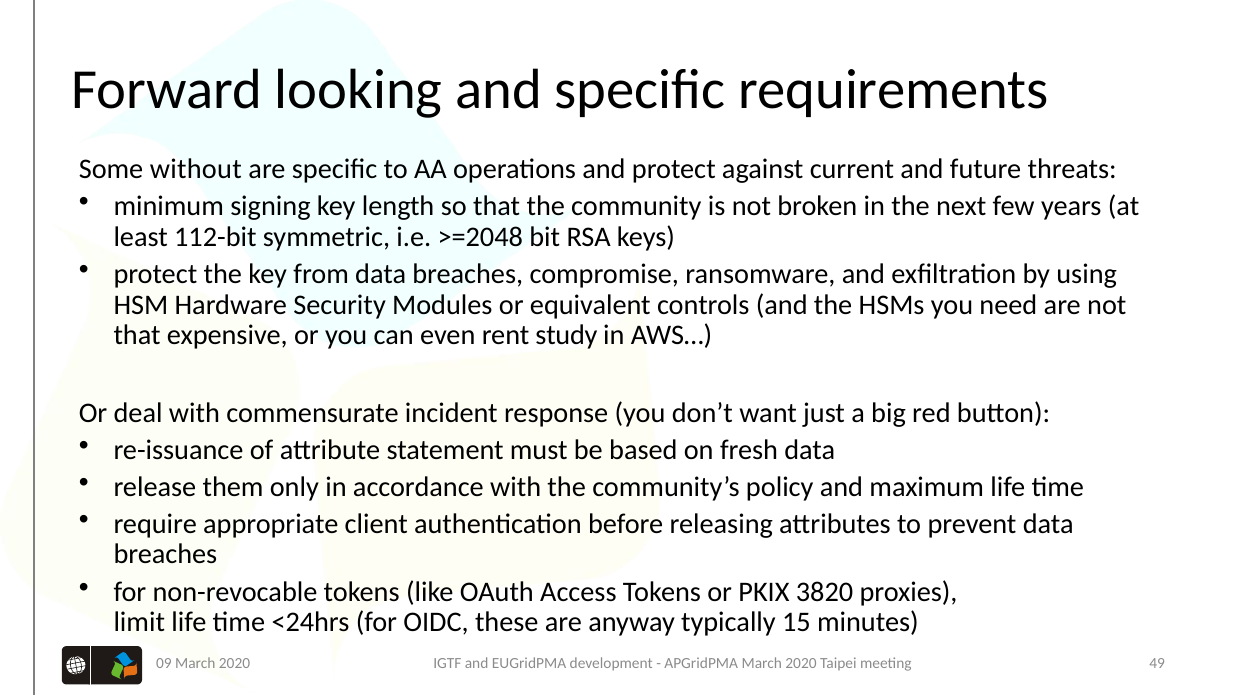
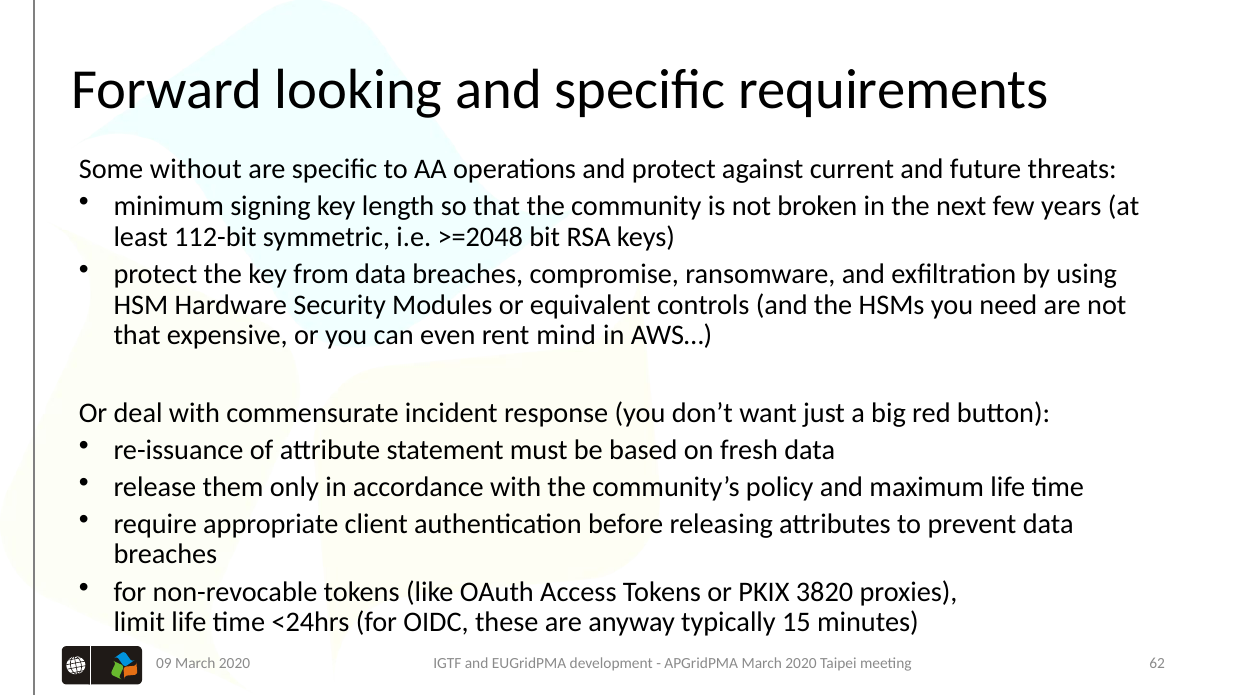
study: study -> mind
49: 49 -> 62
